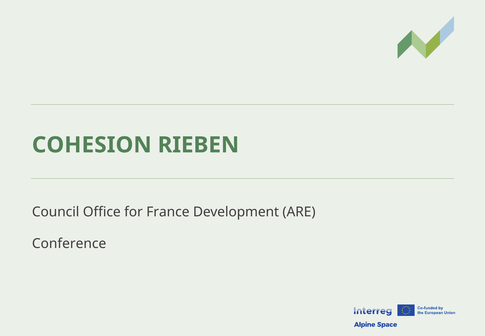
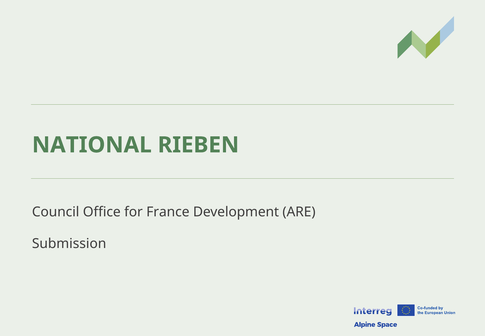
COHESION: COHESION -> NATIONAL
Conference: Conference -> Submission
